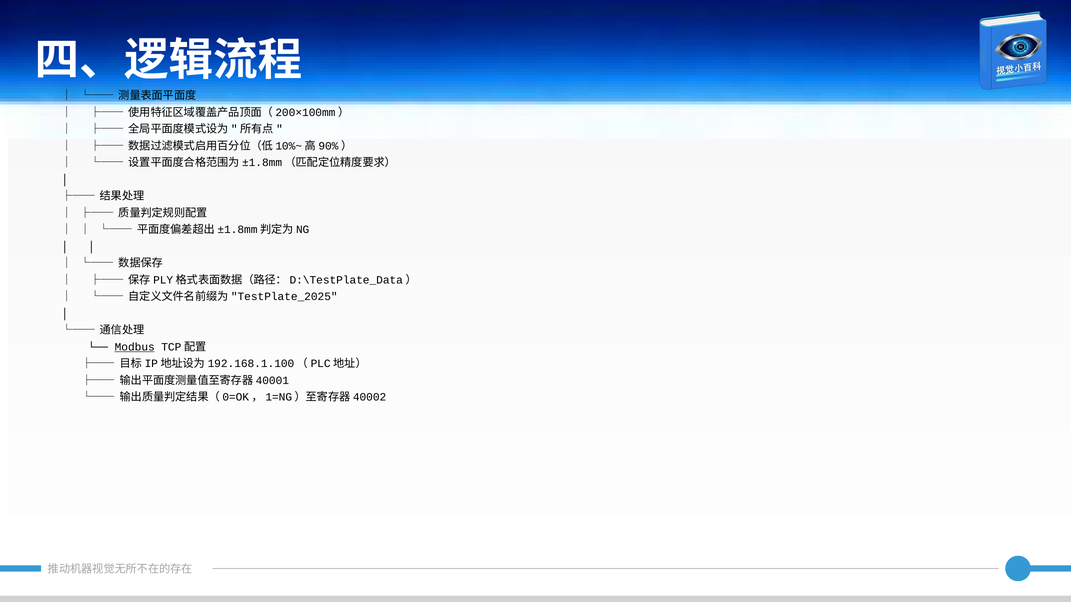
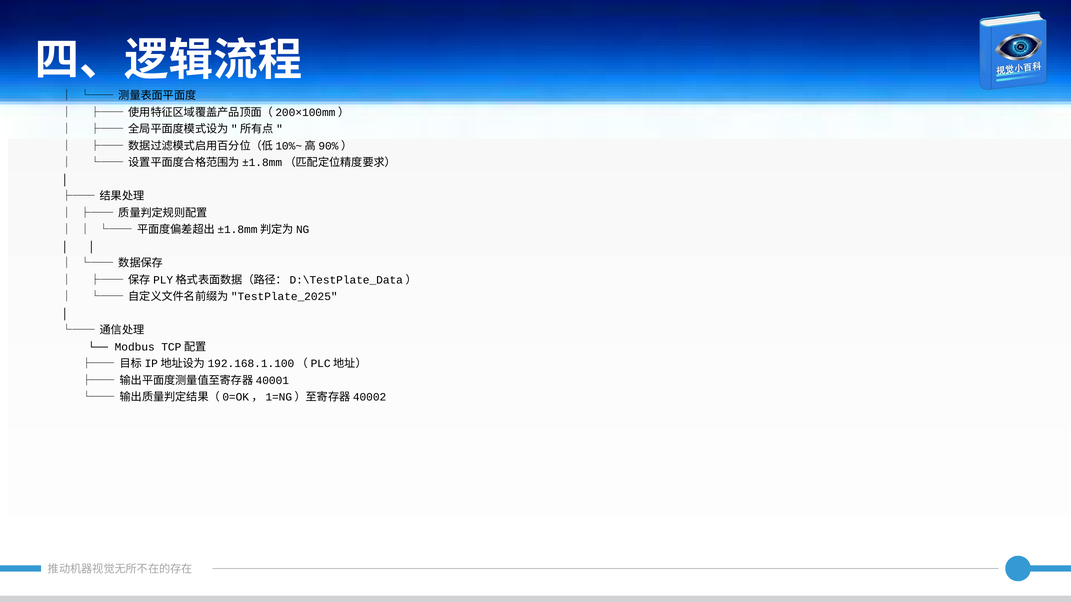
Modbus underline: present -> none
